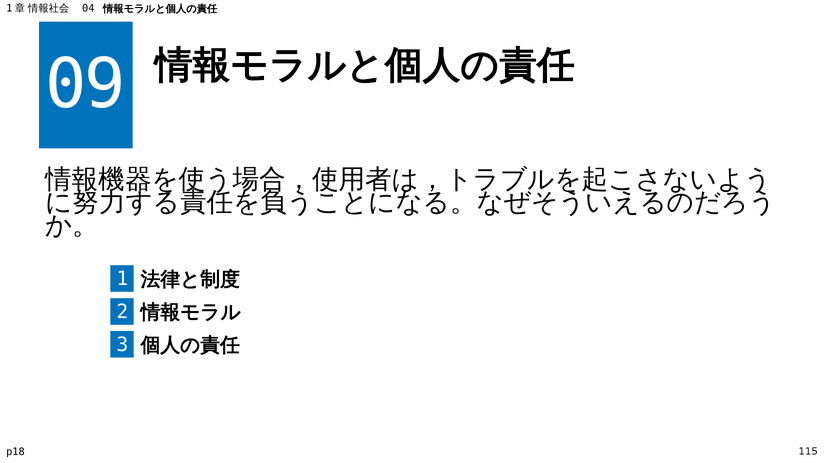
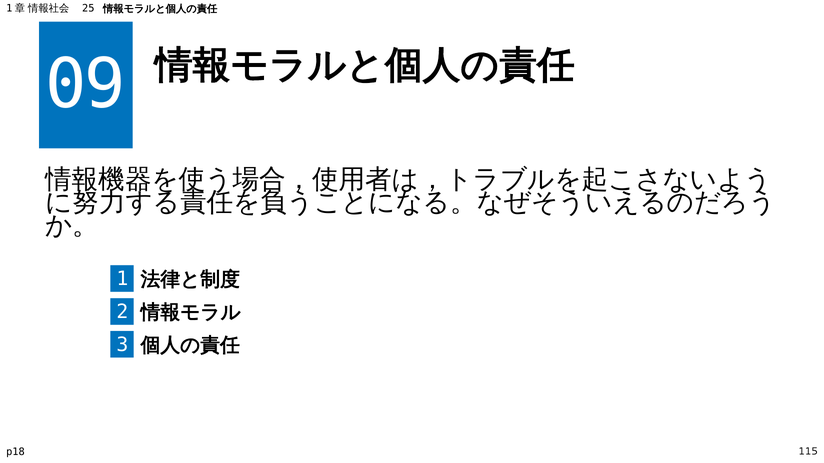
04: 04 -> 25
